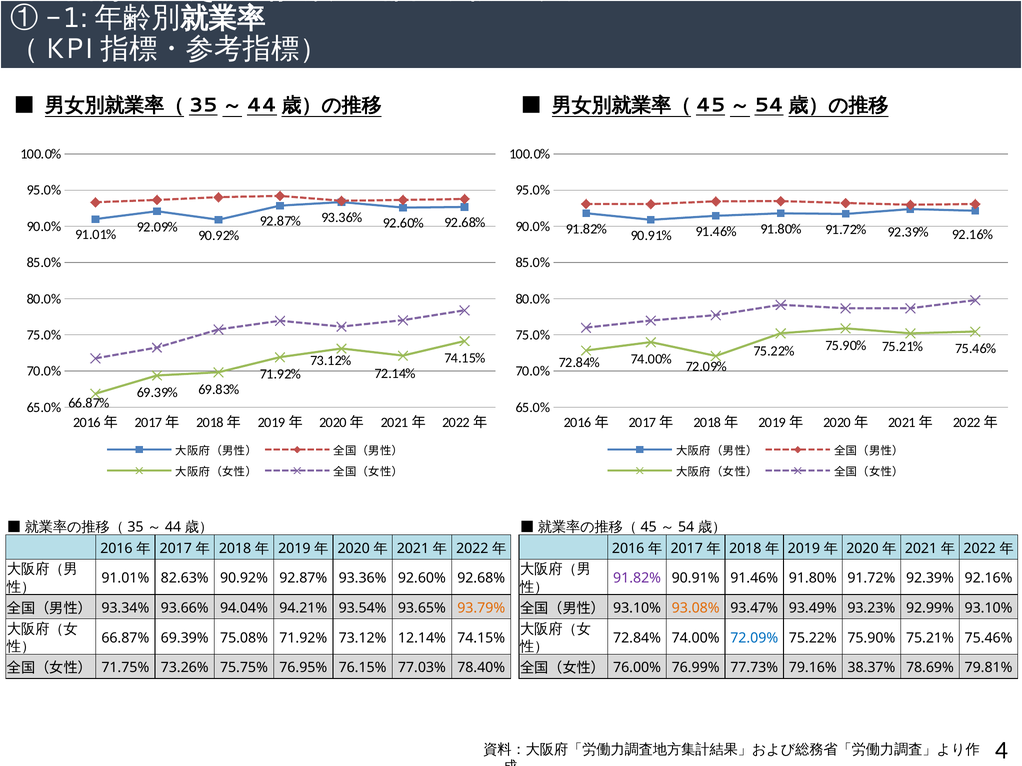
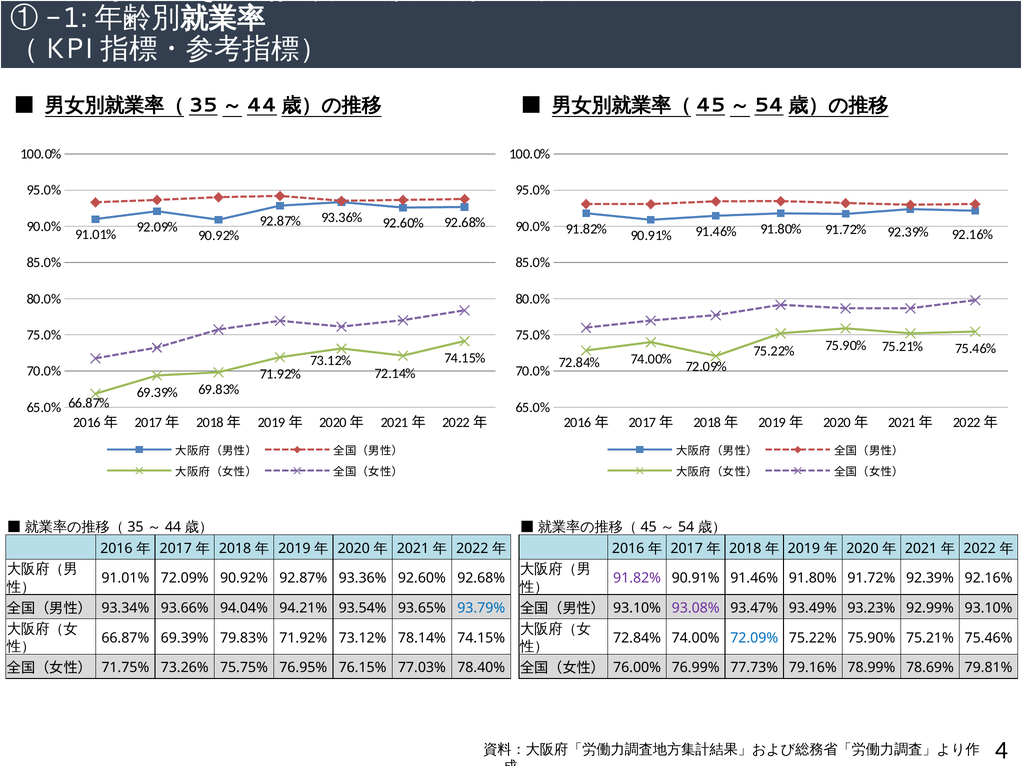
91.01% 82.63%: 82.63% -> 72.09%
93.79% colour: orange -> blue
93.08% colour: orange -> purple
75.08%: 75.08% -> 79.83%
12.14%: 12.14% -> 78.14%
38.37%: 38.37% -> 78.99%
